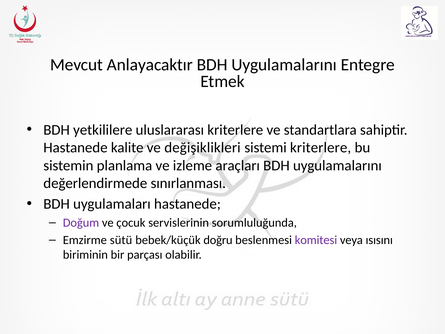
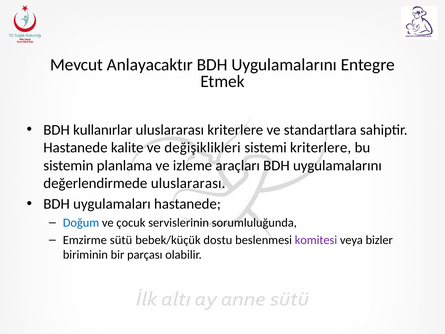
yetkililere: yetkililere -> kullanırlar
değerlendirmede sınırlanması: sınırlanması -> uluslararası
Doğum colour: purple -> blue
doğru: doğru -> dostu
ısısını: ısısını -> bizler
